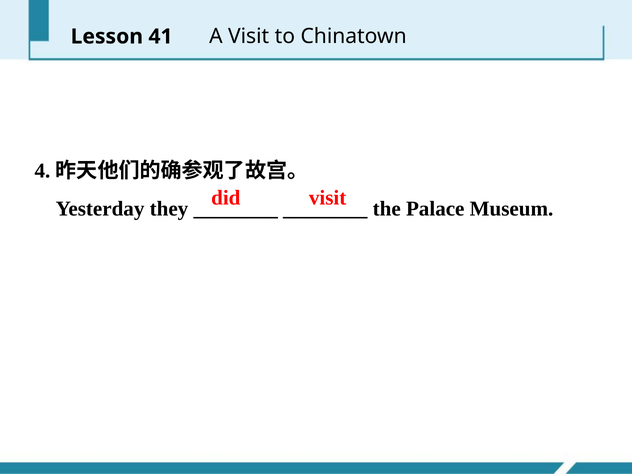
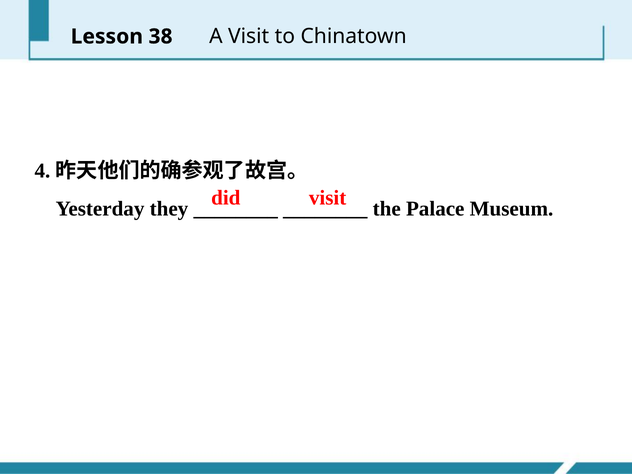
41: 41 -> 38
